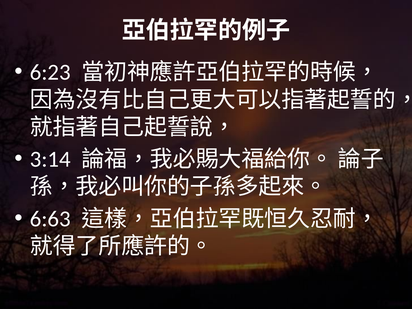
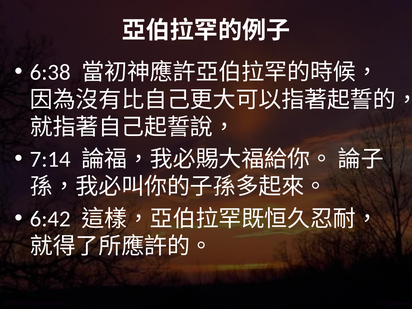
6:23: 6:23 -> 6:38
3:14: 3:14 -> 7:14
6:63: 6:63 -> 6:42
